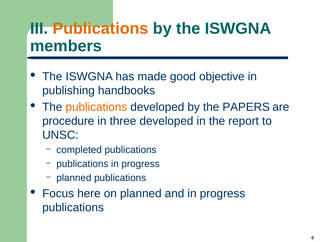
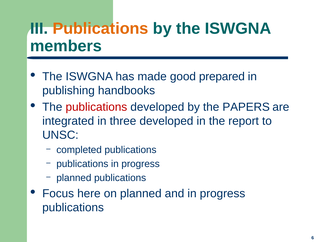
objective: objective -> prepared
publications at (96, 107) colour: orange -> red
procedure: procedure -> integrated
